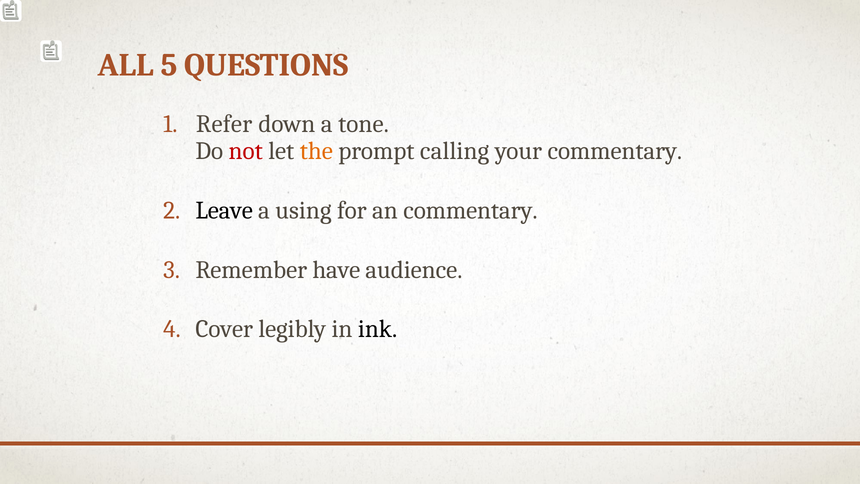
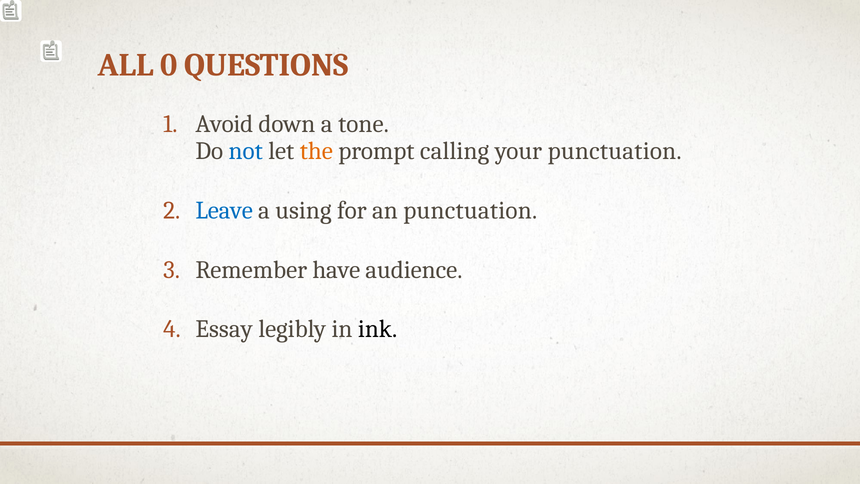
5: 5 -> 0
Refer: Refer -> Avoid
not colour: red -> blue
your commentary: commentary -> punctuation
Leave colour: black -> blue
an commentary: commentary -> punctuation
Cover: Cover -> Essay
